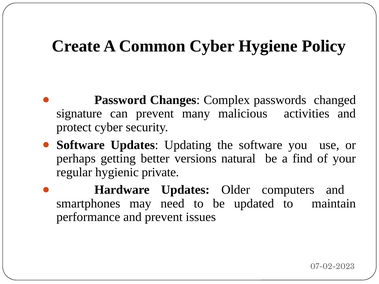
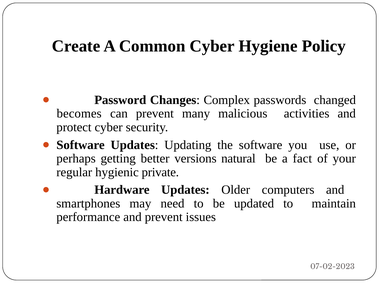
signature: signature -> becomes
find: find -> fact
